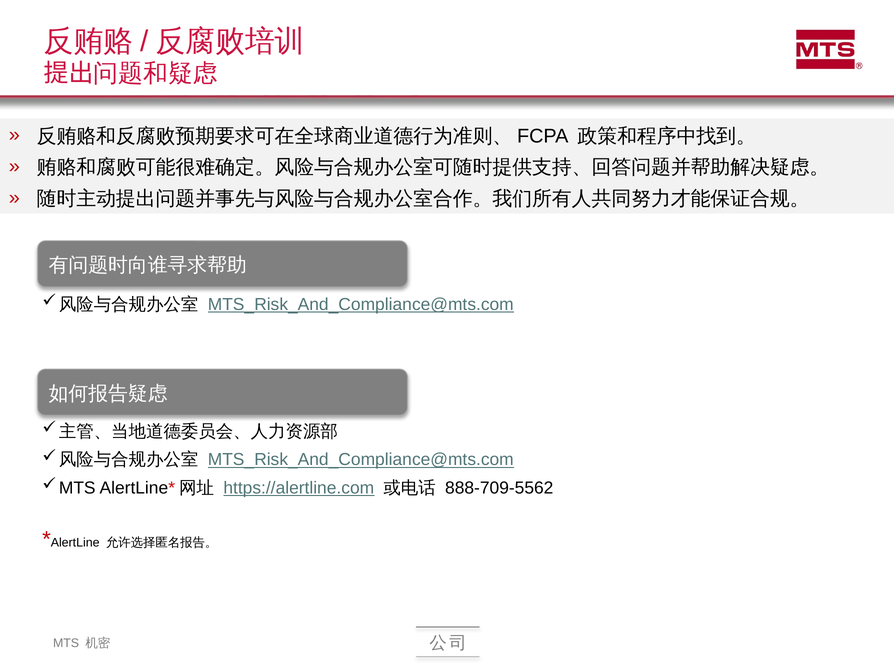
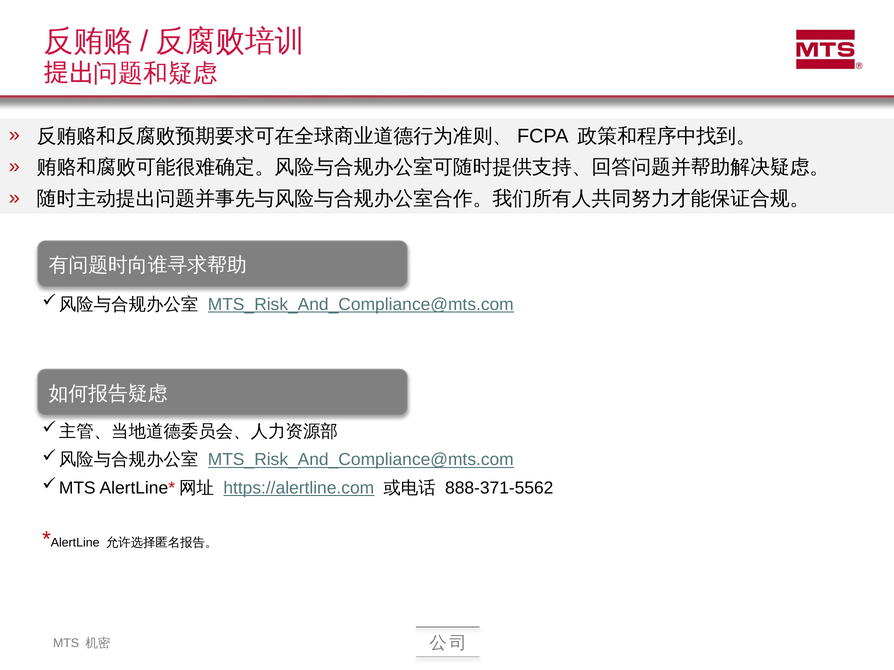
888-709-5562: 888-709-5562 -> 888-371-5562
